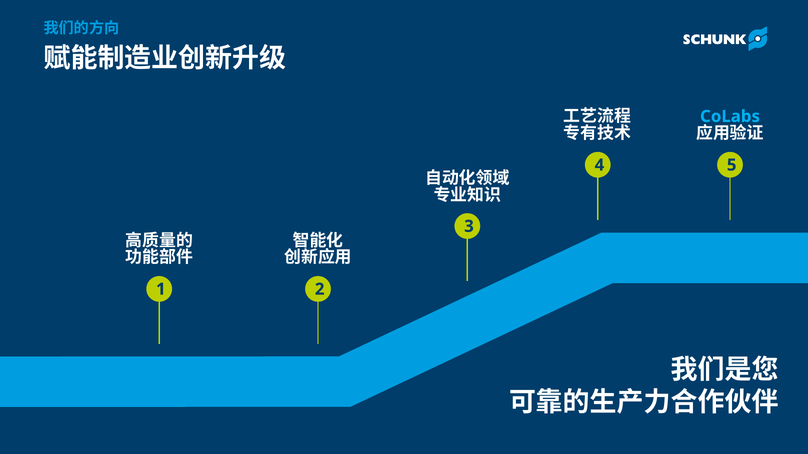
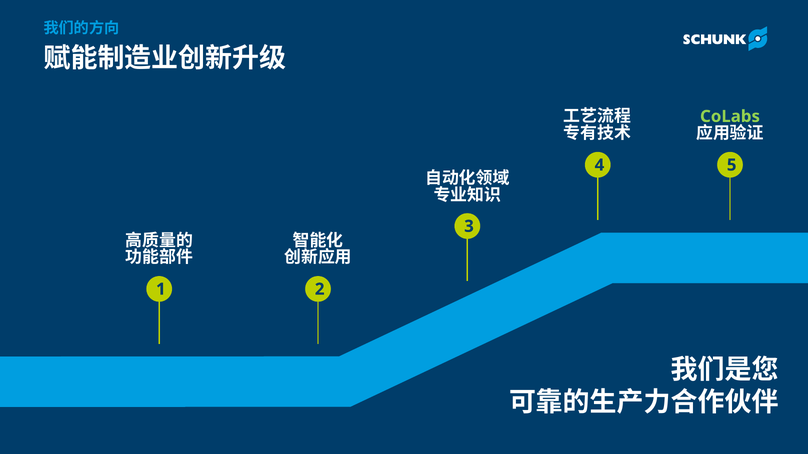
CoLabs colour: light blue -> light green
